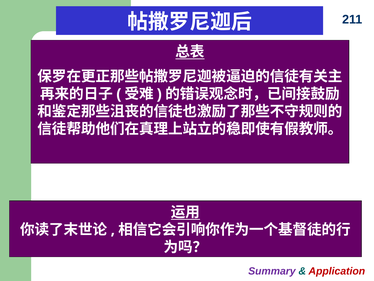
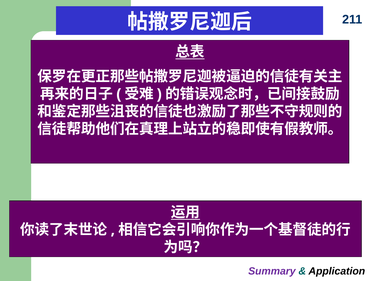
Application colour: red -> black
